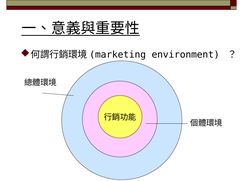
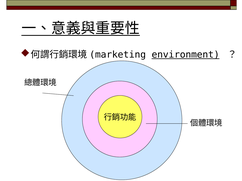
environment underline: none -> present
